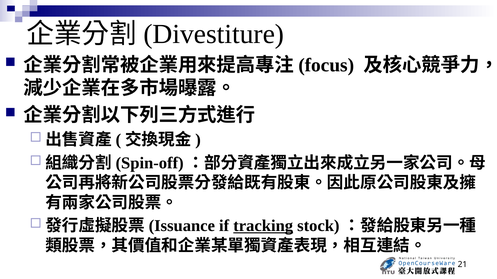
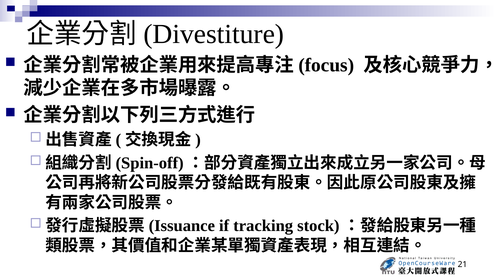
tracking underline: present -> none
